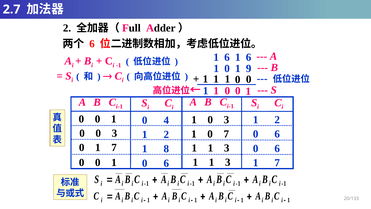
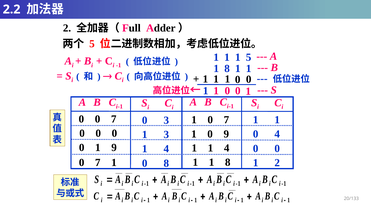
2.7: 2.7 -> 2.2
6 at (92, 44): 6 -> 5
6 at (227, 57): 6 -> 1
6 at (249, 57): 6 -> 5
0 at (227, 69): 0 -> 8
9 at (249, 69): 9 -> 1
1 at (114, 119): 1 -> 7
1 0 3: 3 -> 7
2 at (277, 120): 2 -> 1
0 4: 4 -> 3
3 at (114, 133): 3 -> 0
0 7: 7 -> 9
6 at (277, 134): 6 -> 4
2 at (166, 134): 2 -> 3
0 1 7: 7 -> 9
3 at (227, 148): 3 -> 4
6 at (277, 148): 6 -> 0
8 at (166, 149): 8 -> 4
3 at (228, 162): 3 -> 8
0 at (98, 162): 0 -> 7
7 at (277, 163): 7 -> 2
6 at (166, 163): 6 -> 8
